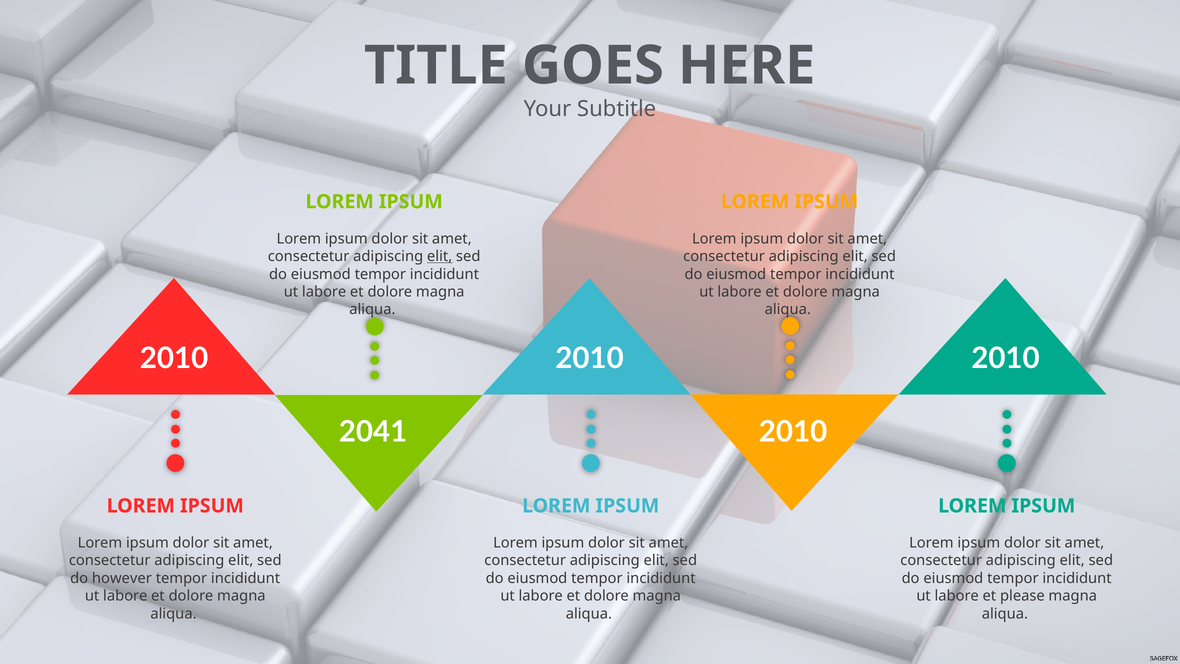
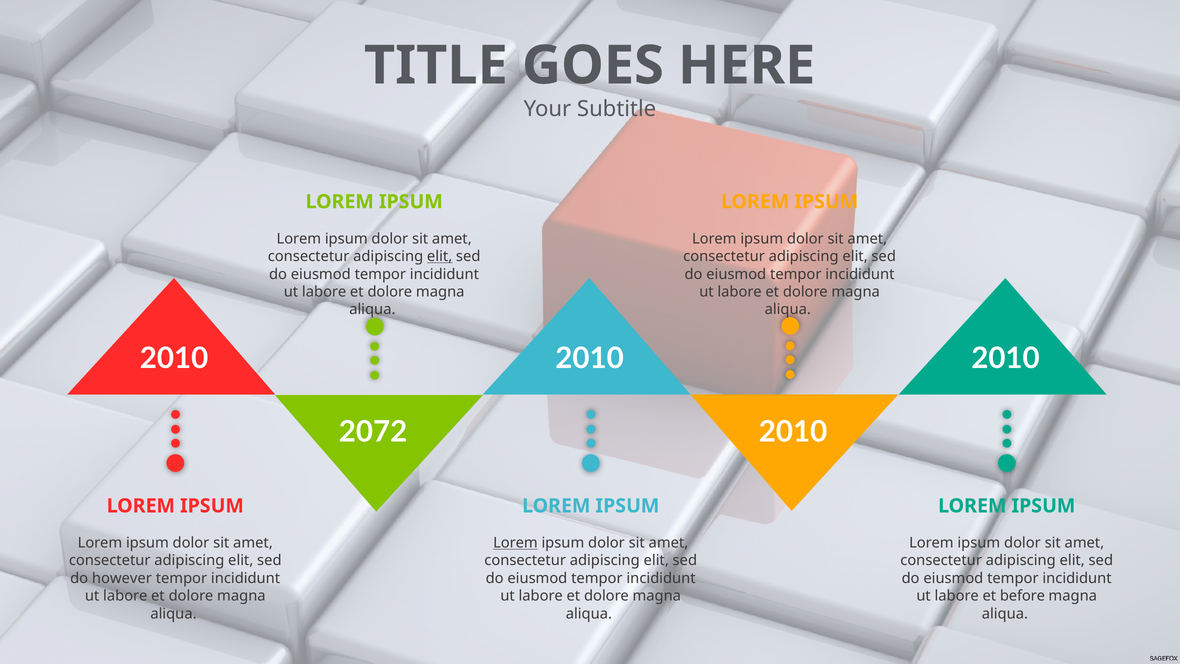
2041: 2041 -> 2072
Lorem at (515, 543) underline: none -> present
please: please -> before
